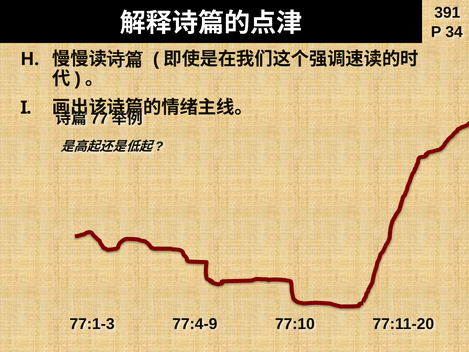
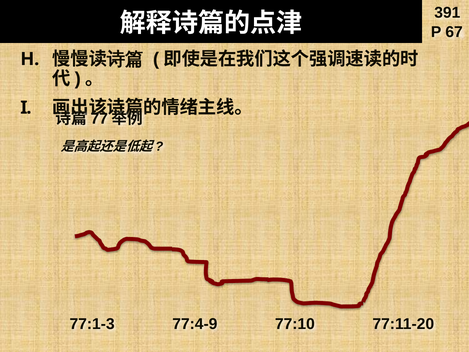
34: 34 -> 67
